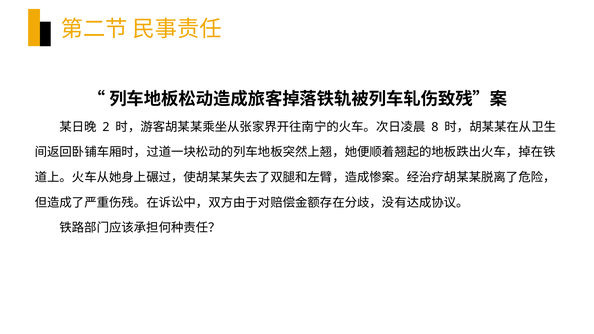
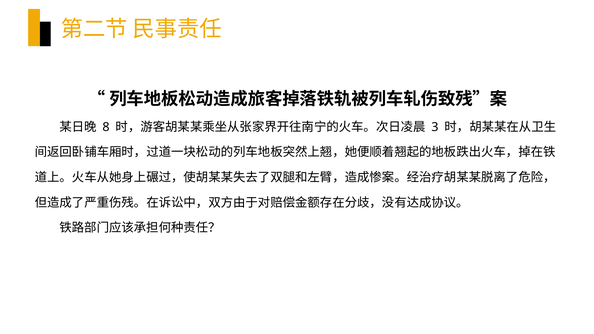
2: 2 -> 8
8: 8 -> 3
